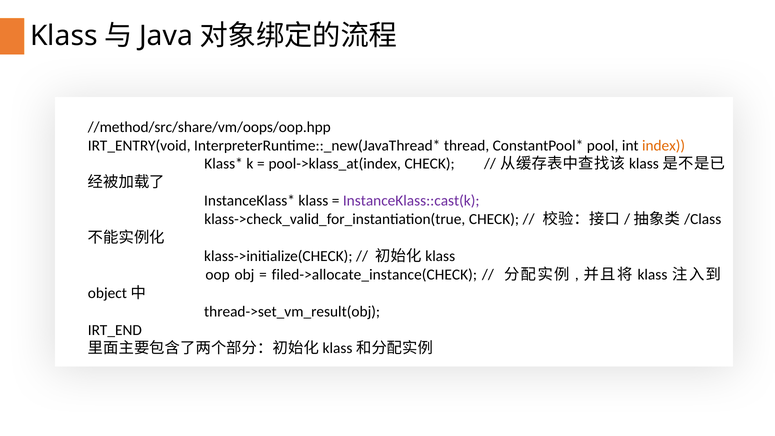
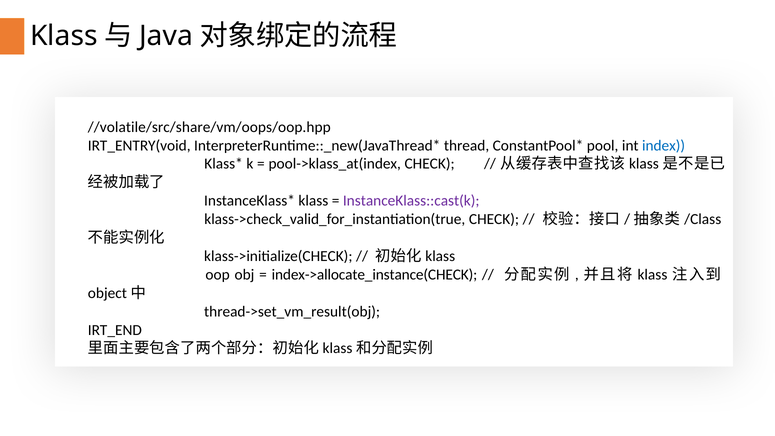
//method/src/share/vm/oops/oop.hpp: //method/src/share/vm/oops/oop.hpp -> //volatile/src/share/vm/oops/oop.hpp
index colour: orange -> blue
filed->allocate_instance(CHECK: filed->allocate_instance(CHECK -> index->allocate_instance(CHECK
